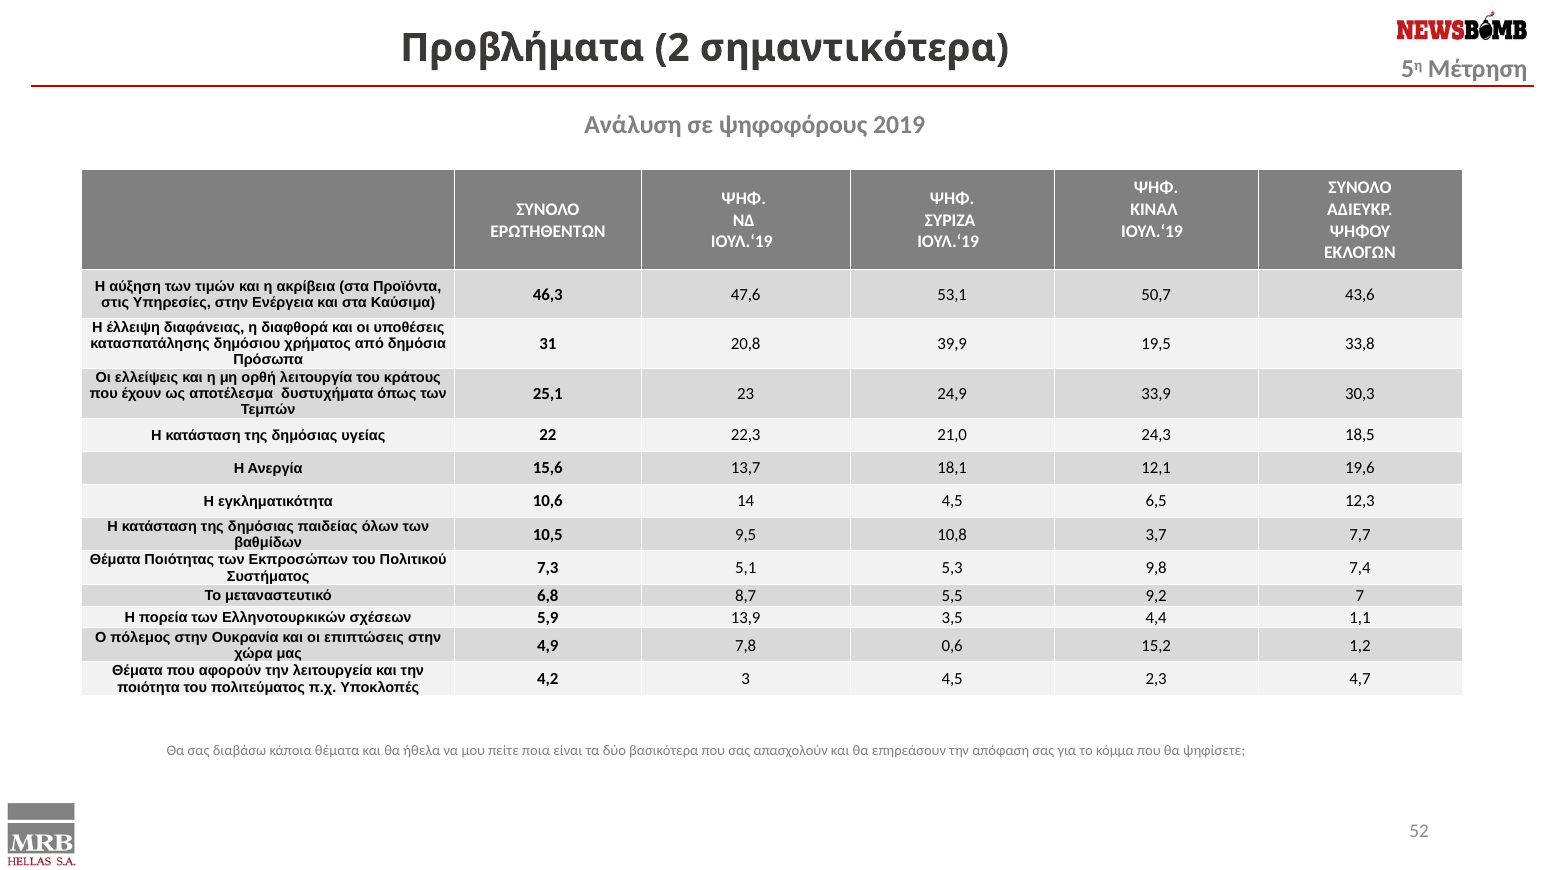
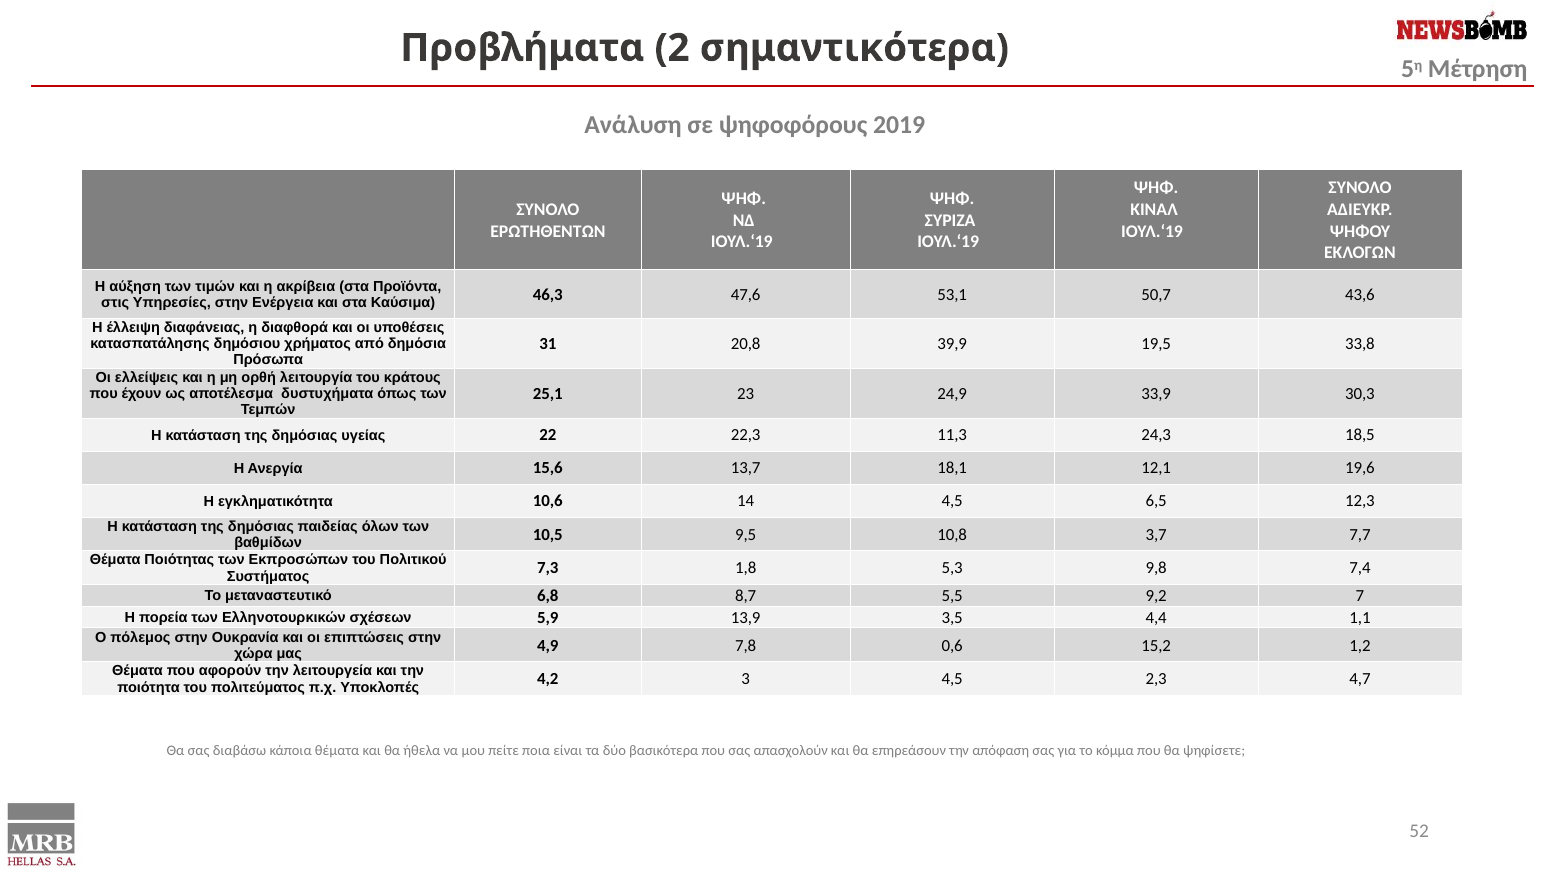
21,0: 21,0 -> 11,3
5,1: 5,1 -> 1,8
